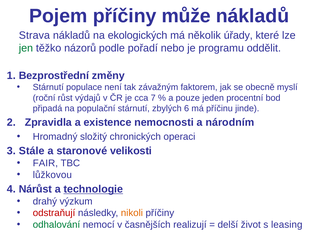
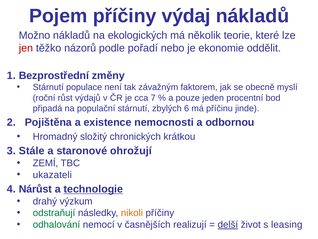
může: může -> výdaj
Strava: Strava -> Možno
úřady: úřady -> teorie
jen colour: green -> red
programu: programu -> ekonomie
Zpravidla: Zpravidla -> Pojištěna
národním: národním -> odbornou
operaci: operaci -> krátkou
velikosti: velikosti -> ohrožují
FAIR: FAIR -> ZEMÍ
lůžkovou: lůžkovou -> ukazateli
odstraňují colour: red -> green
delší underline: none -> present
